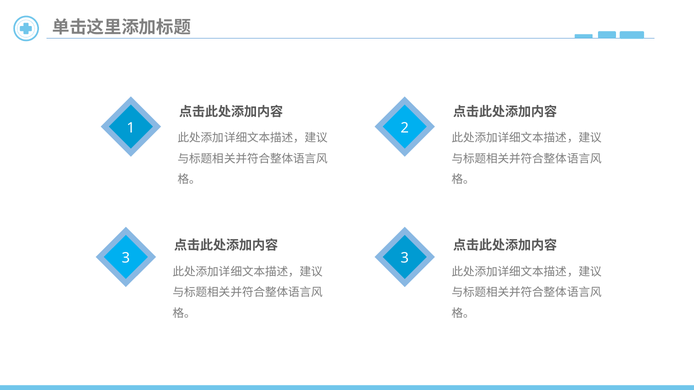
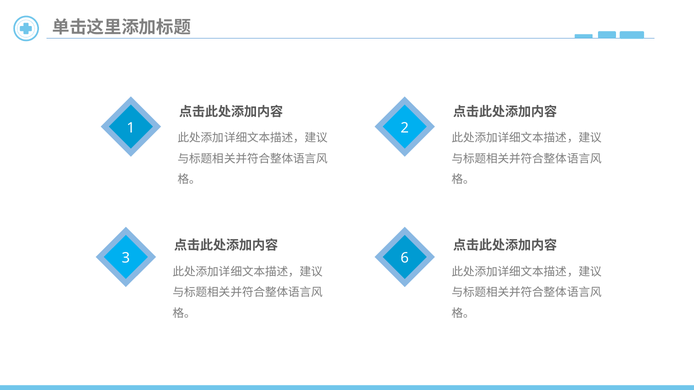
3 3: 3 -> 6
